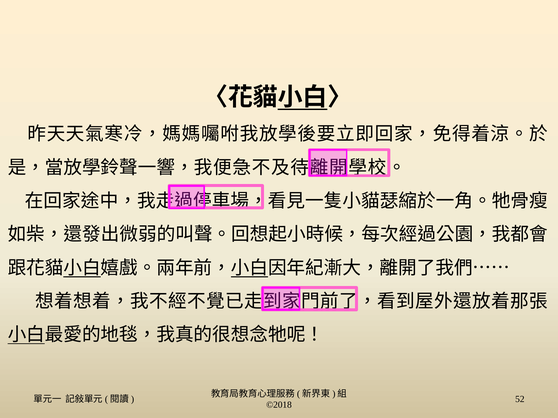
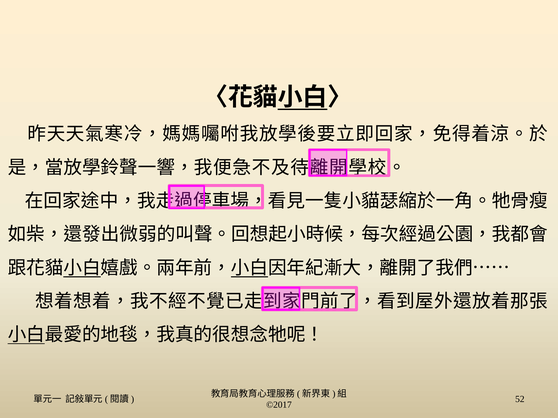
©2018: ©2018 -> ©2017
